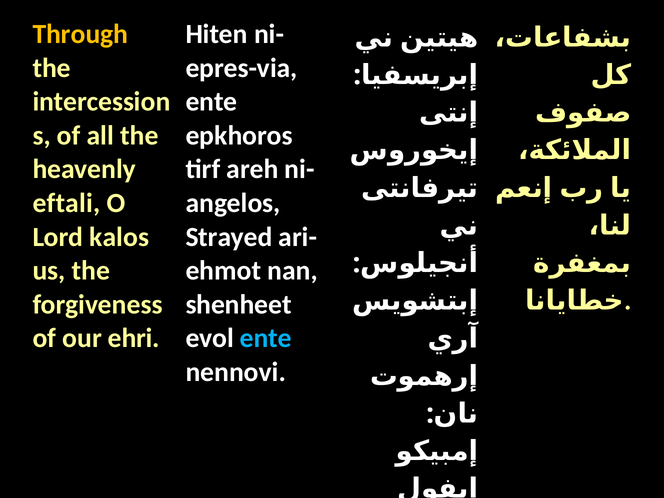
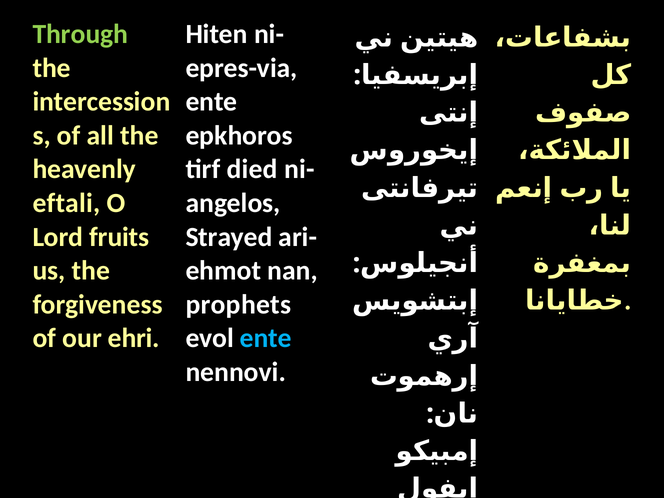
Through colour: yellow -> light green
areh: areh -> died
kalos: kalos -> fruits
shenheet: shenheet -> prophets
